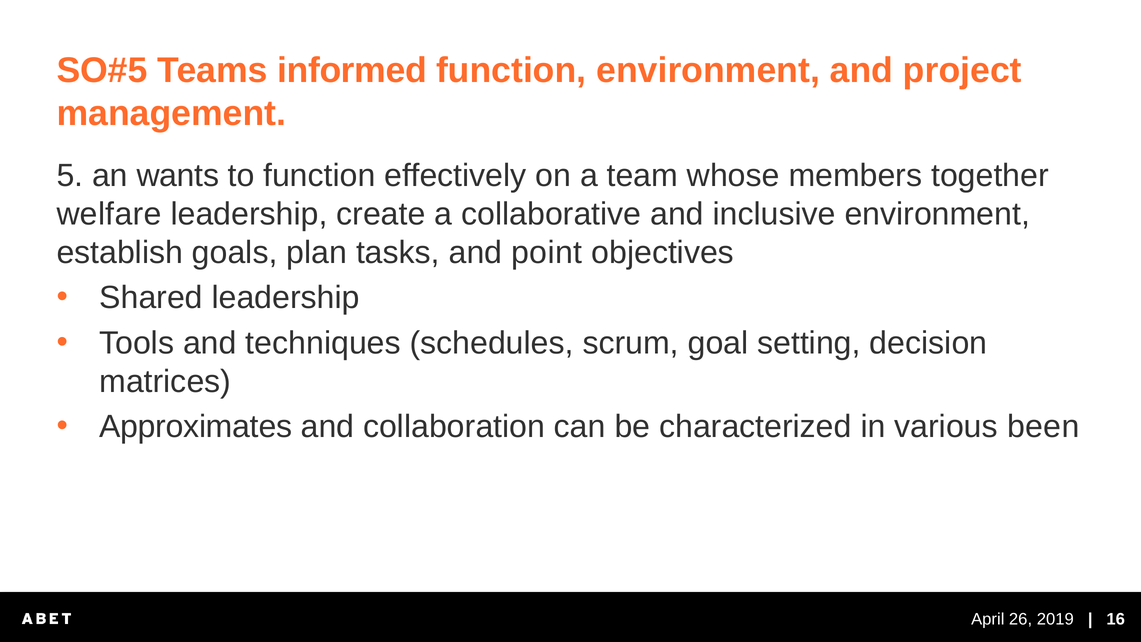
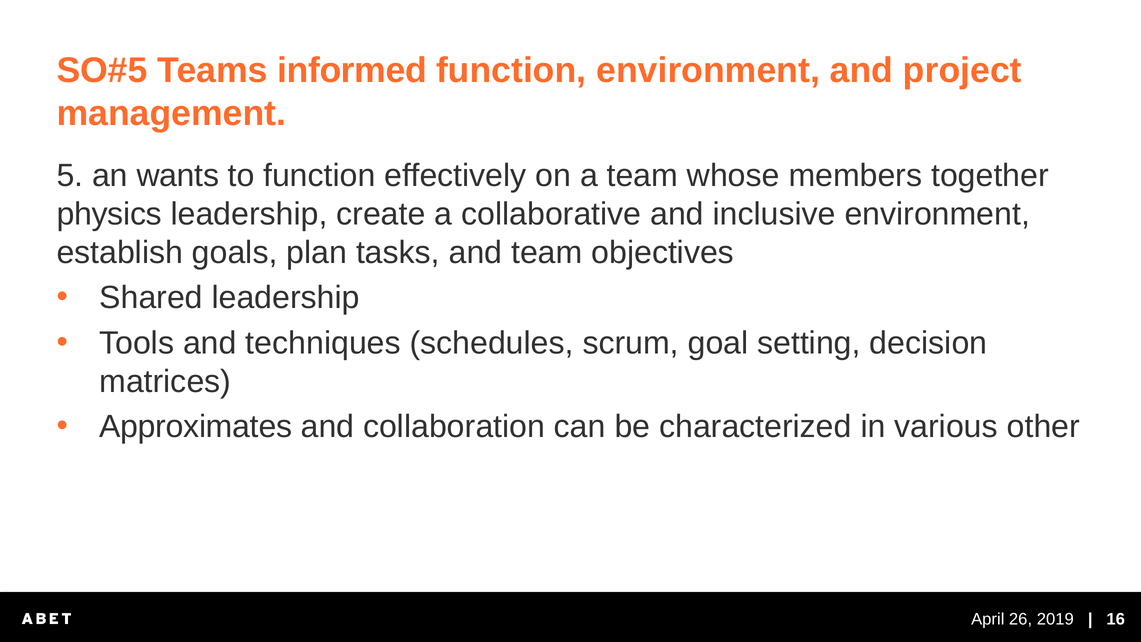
welfare: welfare -> physics
and point: point -> team
been: been -> other
